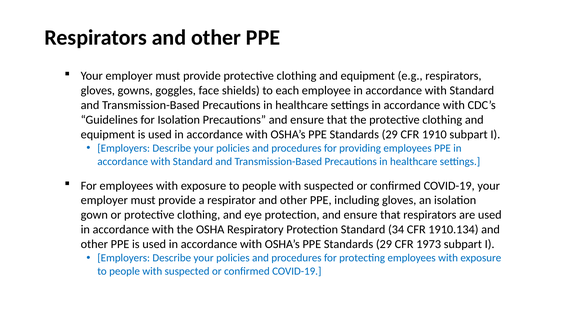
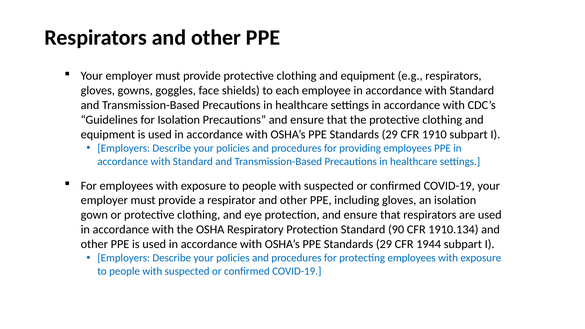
34: 34 -> 90
1973: 1973 -> 1944
